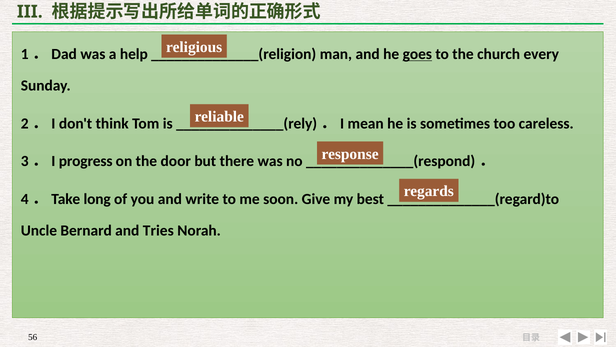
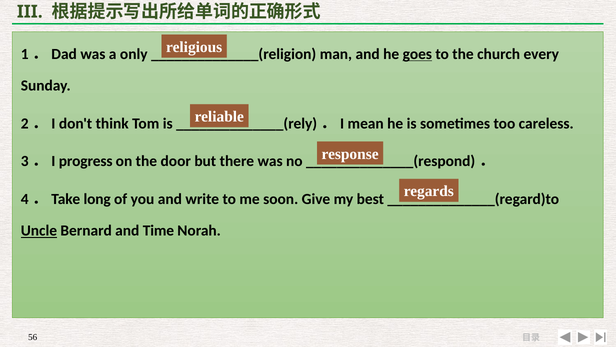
help: help -> only
Uncle underline: none -> present
Tries: Tries -> Time
